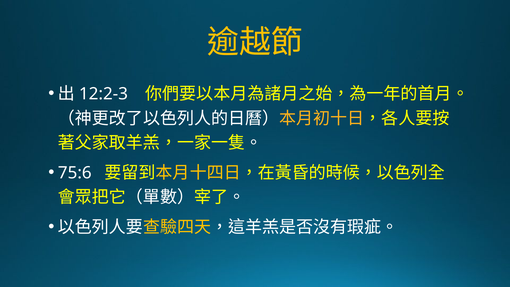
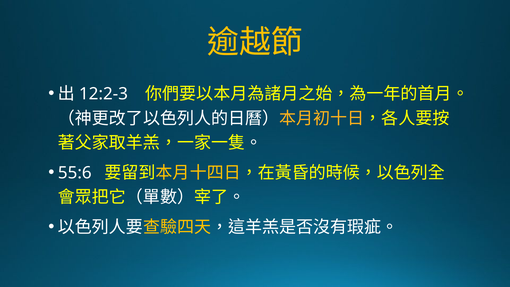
75:6: 75:6 -> 55:6
